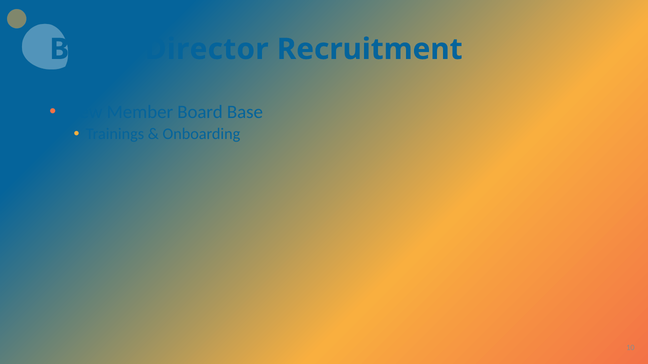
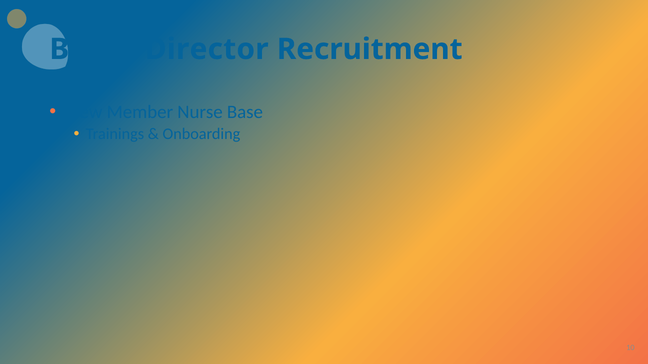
Member Board: Board -> Nurse
